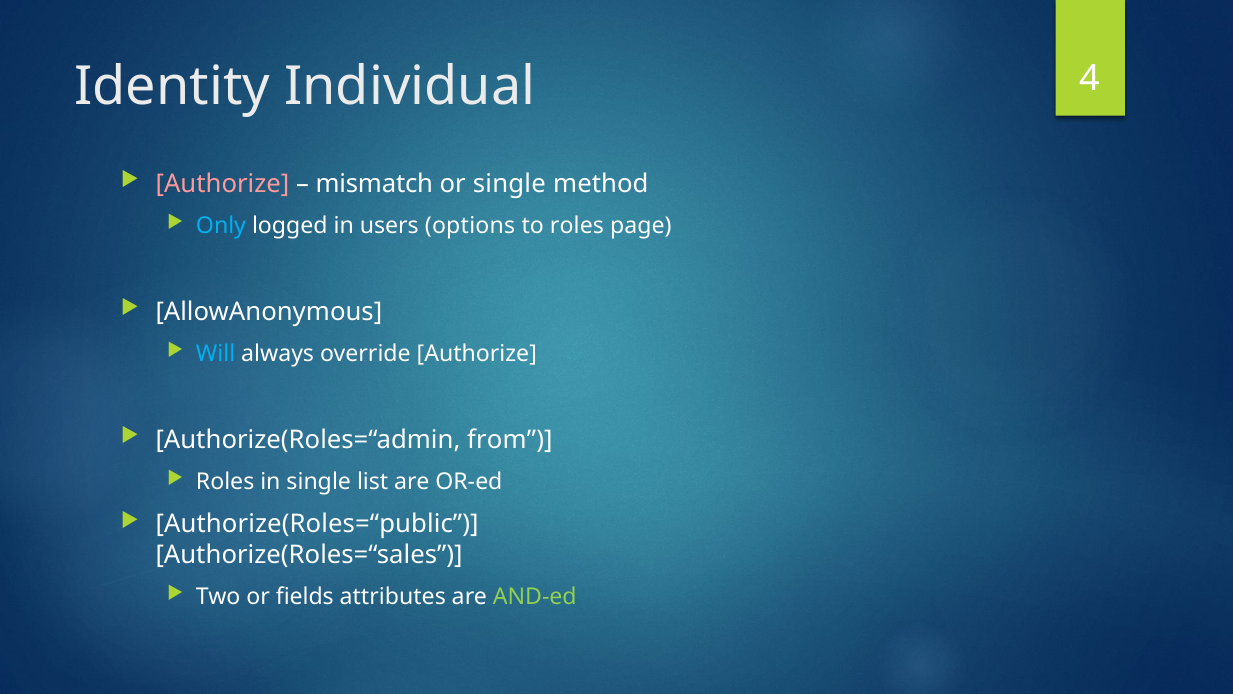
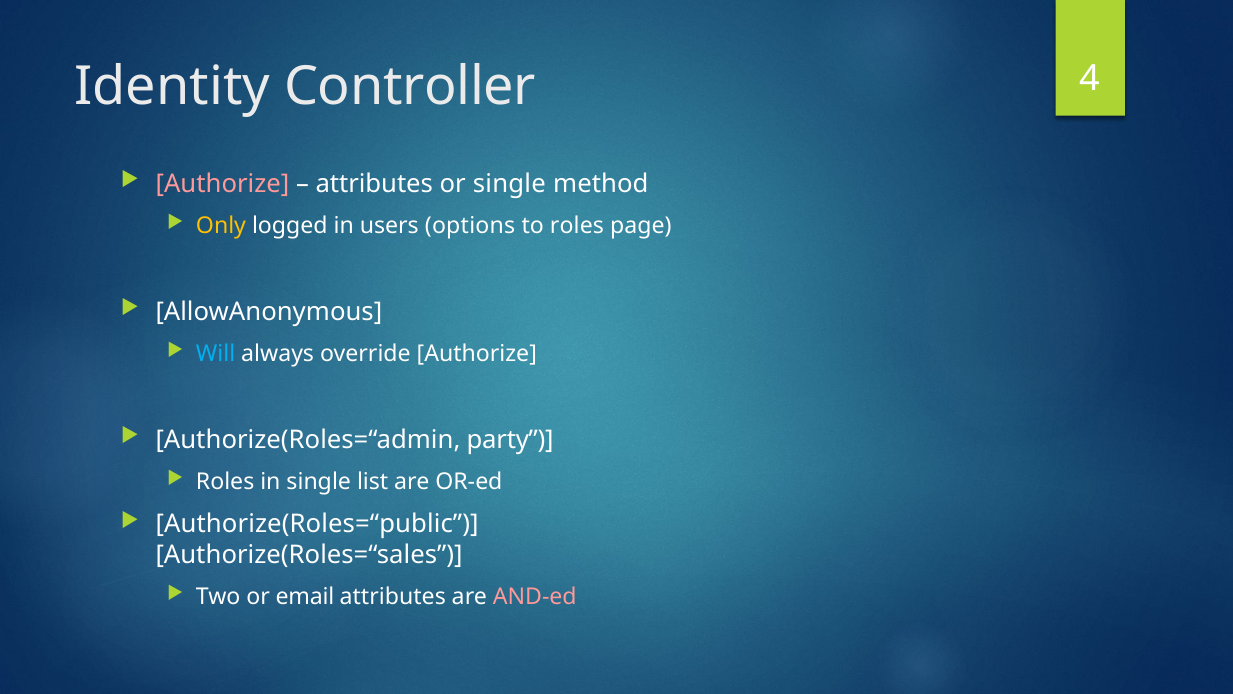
Individual: Individual -> Controller
mismatch at (374, 183): mismatch -> attributes
Only colour: light blue -> yellow
from: from -> party
fields: fields -> email
AND-ed colour: light green -> pink
